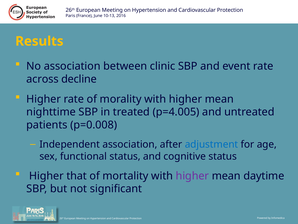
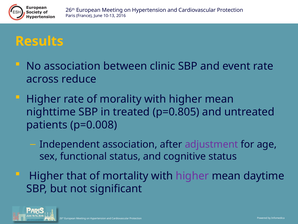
decline: decline -> reduce
p=4.005: p=4.005 -> p=0.805
adjustment colour: blue -> purple
